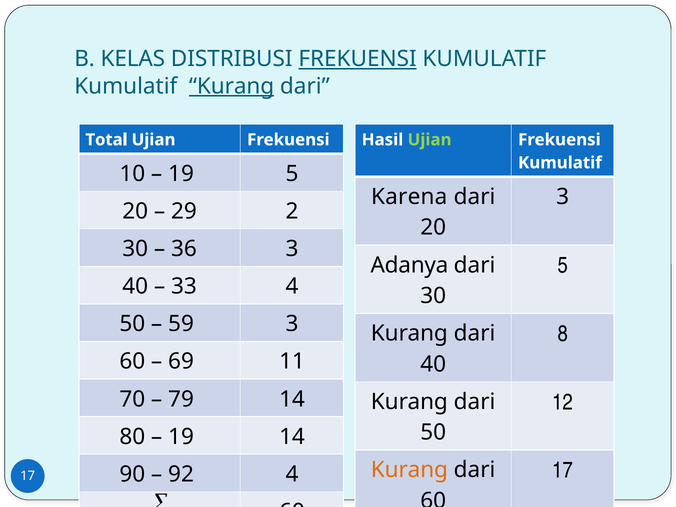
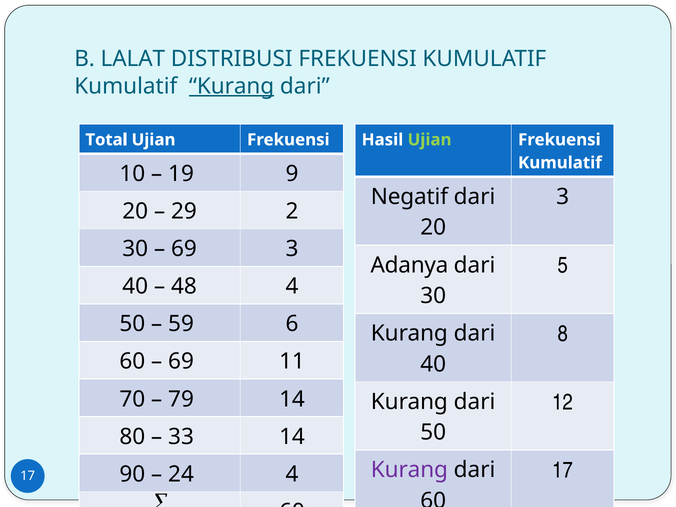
KELAS: KELAS -> LALAT
FREKUENSI at (358, 59) underline: present -> none
19 5: 5 -> 9
Karena: Karena -> Negatif
36 at (184, 249): 36 -> 69
33: 33 -> 48
59 3: 3 -> 6
19 at (181, 437): 19 -> 33
Kurang at (409, 470) colour: orange -> purple
92: 92 -> 24
